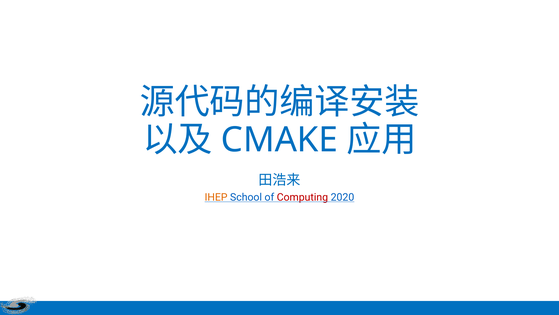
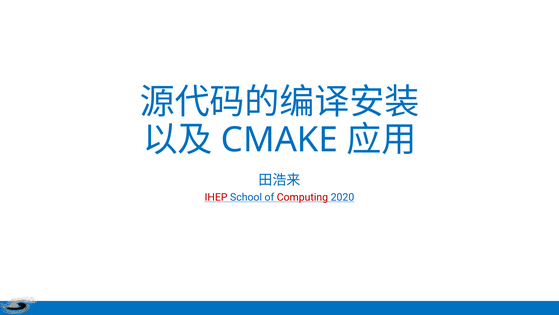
IHEP colour: orange -> red
